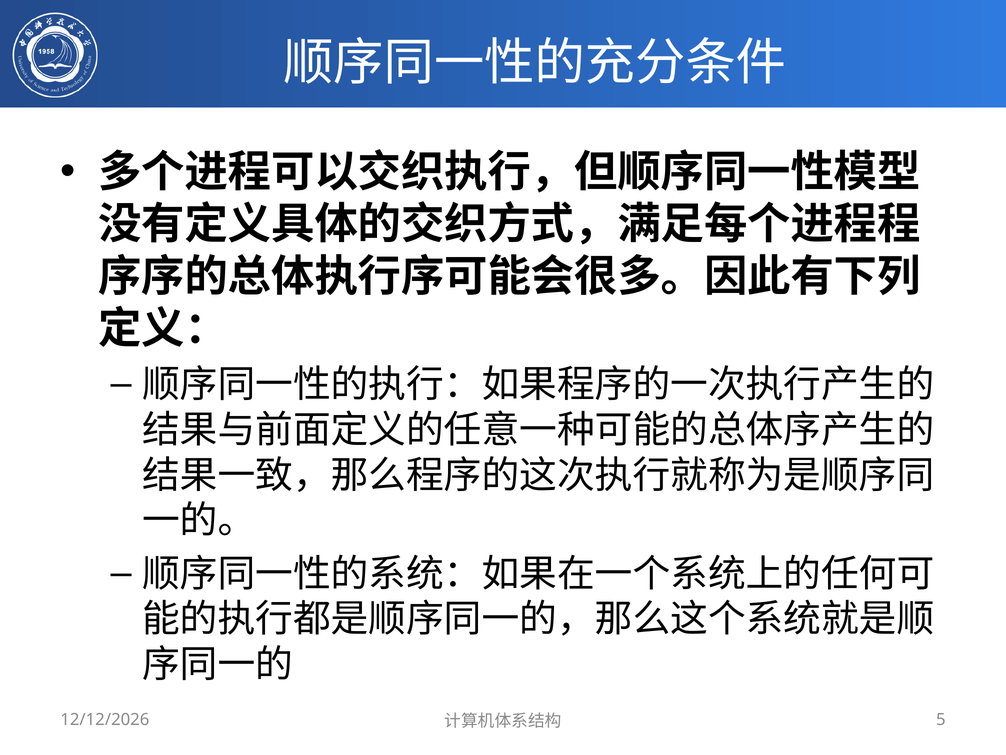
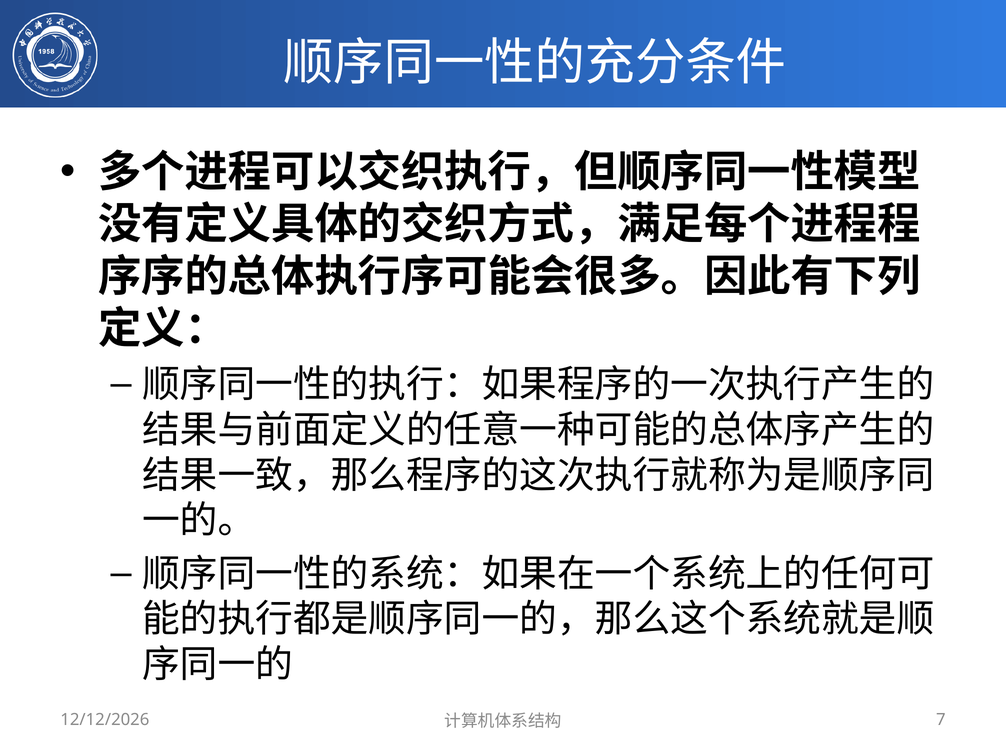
5: 5 -> 7
